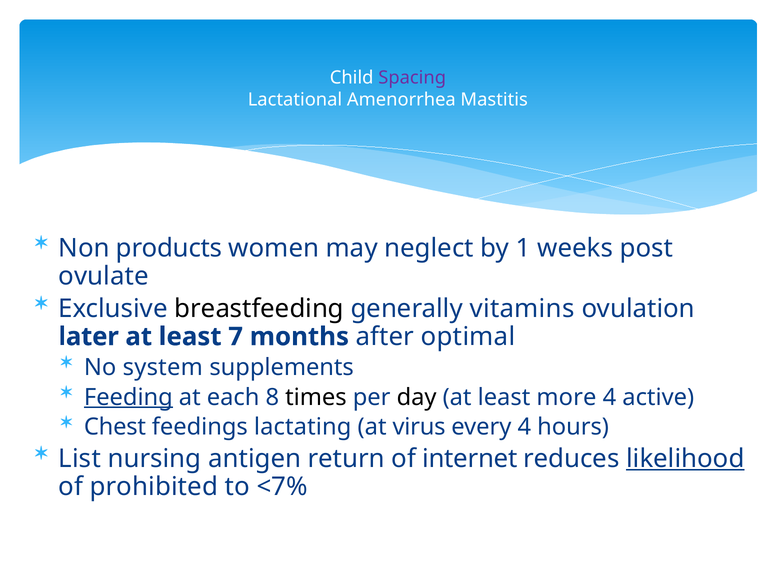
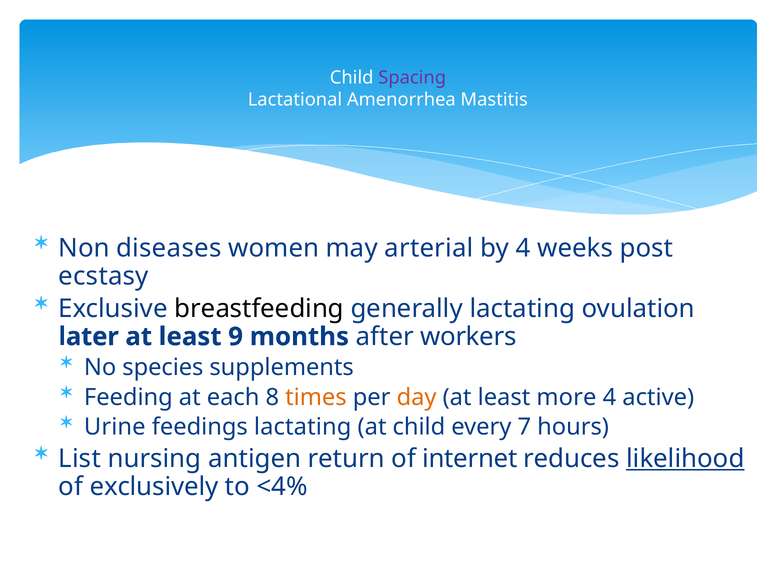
products: products -> diseases
neglect: neglect -> arterial
by 1: 1 -> 4
ovulate: ovulate -> ecstasy
generally vitamins: vitamins -> lactating
7: 7 -> 9
optimal: optimal -> workers
system: system -> species
Feeding underline: present -> none
times colour: black -> orange
day colour: black -> orange
Chest: Chest -> Urine
at virus: virus -> child
every 4: 4 -> 7
prohibited: prohibited -> exclusively
<7%: <7% -> <4%
